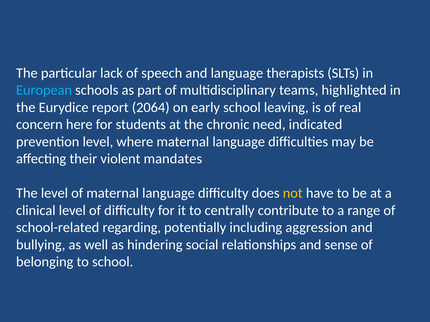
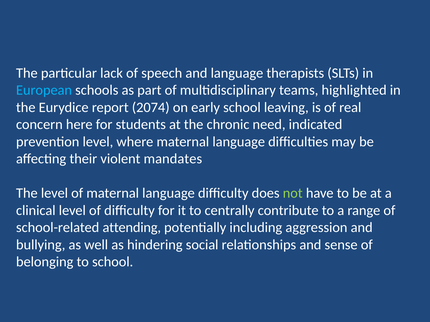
2064: 2064 -> 2074
not colour: yellow -> light green
regarding: regarding -> attending
